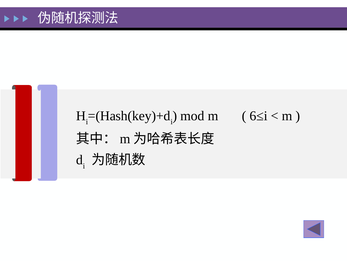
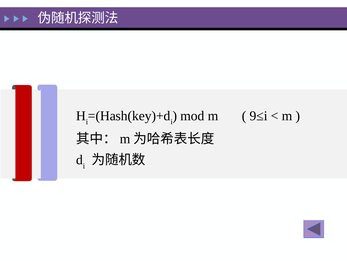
6≤i: 6≤i -> 9≤i
